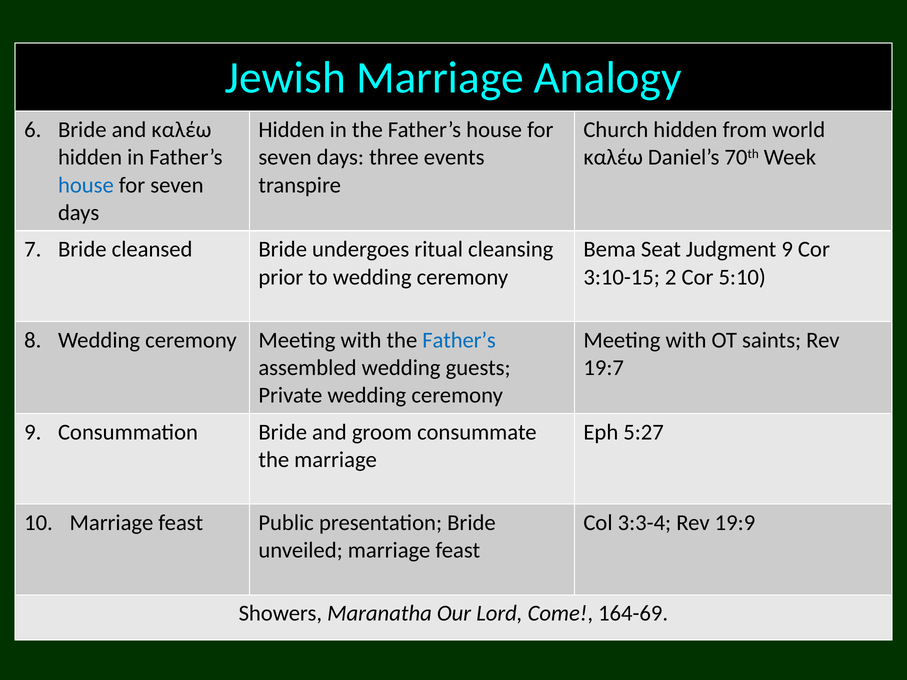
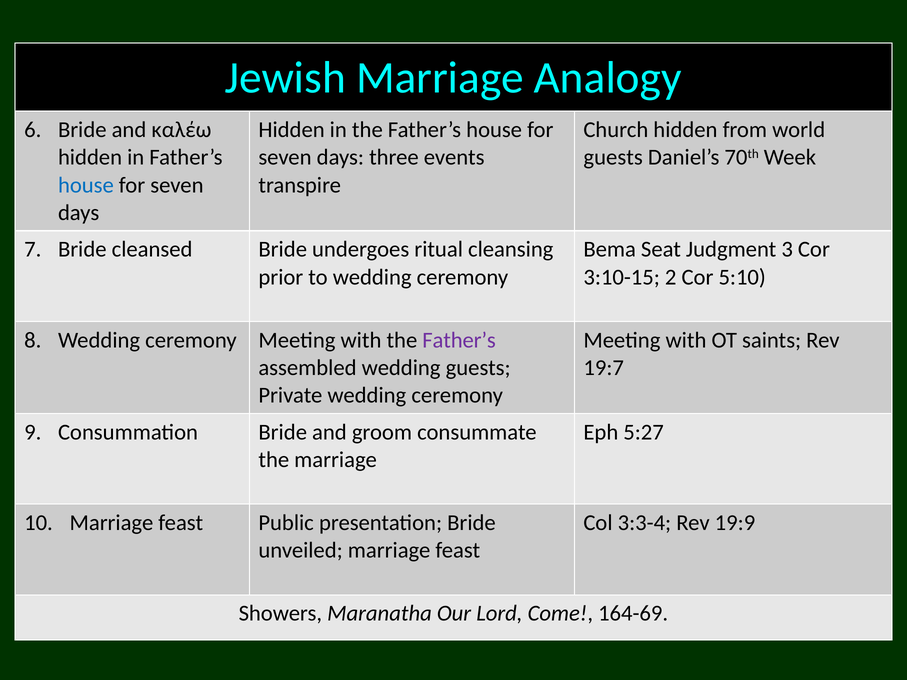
καλέω at (613, 157): καλέω -> guests
Judgment 9: 9 -> 3
Father’s at (459, 340) colour: blue -> purple
